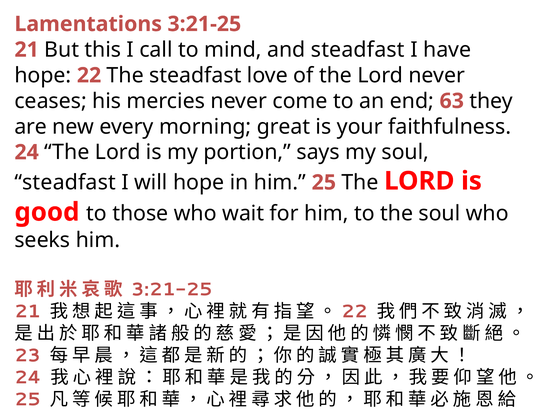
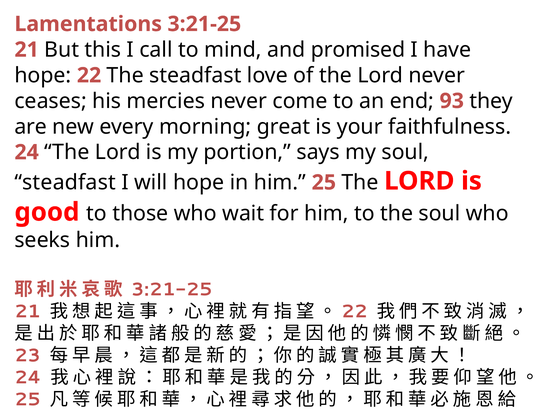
and steadfast: steadfast -> promised
63: 63 -> 93
